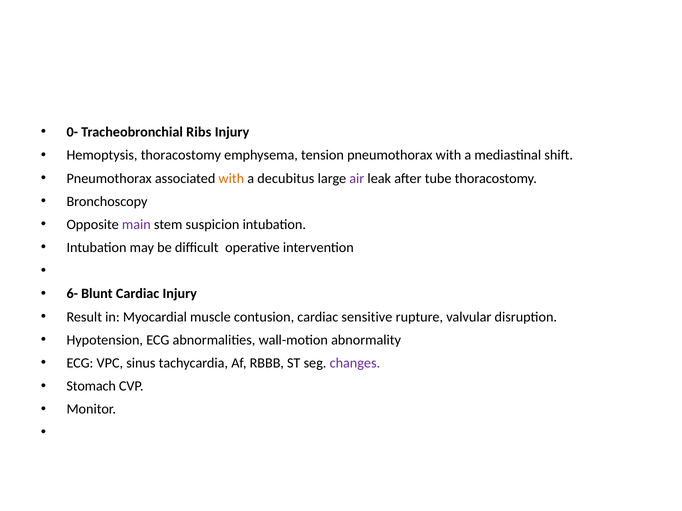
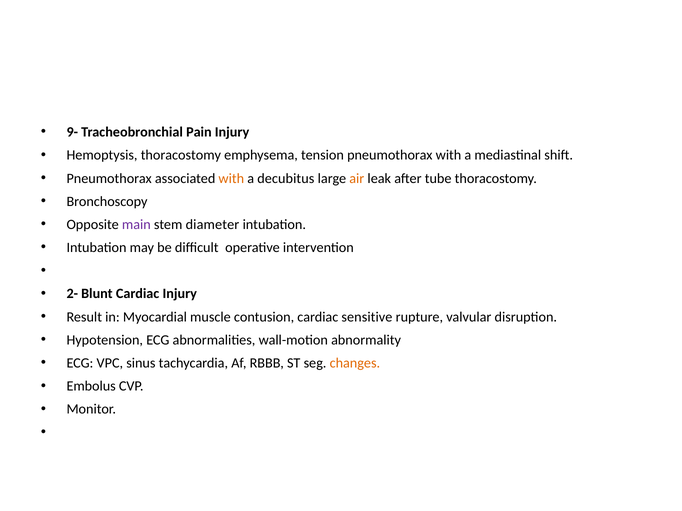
0-: 0- -> 9-
Ribs: Ribs -> Pain
air colour: purple -> orange
suspicion: suspicion -> diameter
6-: 6- -> 2-
changes colour: purple -> orange
Stomach: Stomach -> Embolus
